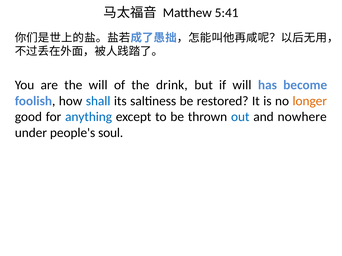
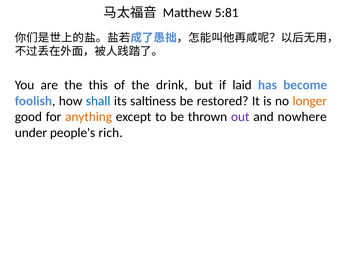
5:41: 5:41 -> 5:81
the will: will -> this
if will: will -> laid
anything colour: blue -> orange
out colour: blue -> purple
soul: soul -> rich
